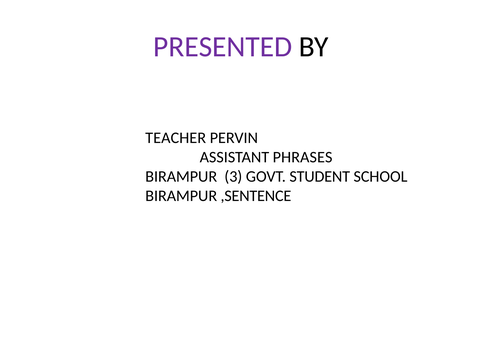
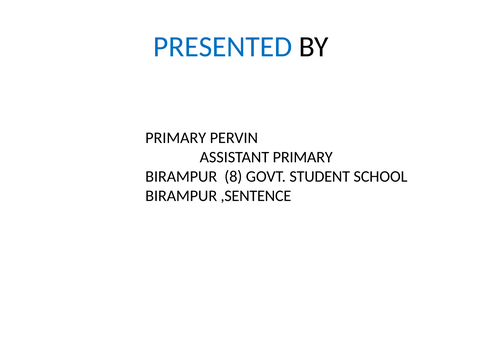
PRESENTED colour: purple -> blue
TEACHER at (176, 138): TEACHER -> PRIMARY
ASSISTANT PHRASES: PHRASES -> PRIMARY
3: 3 -> 8
